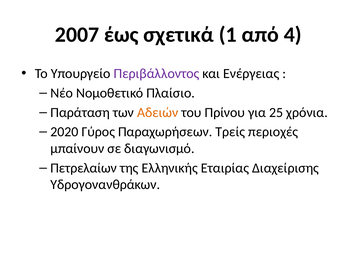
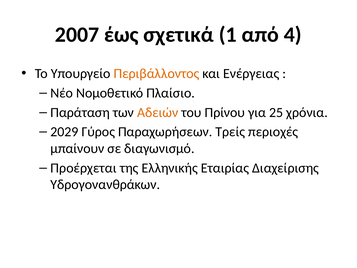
Περιβάλλοντος colour: purple -> orange
2020: 2020 -> 2029
Πετρελαίων: Πετρελαίων -> Προέρχεται
